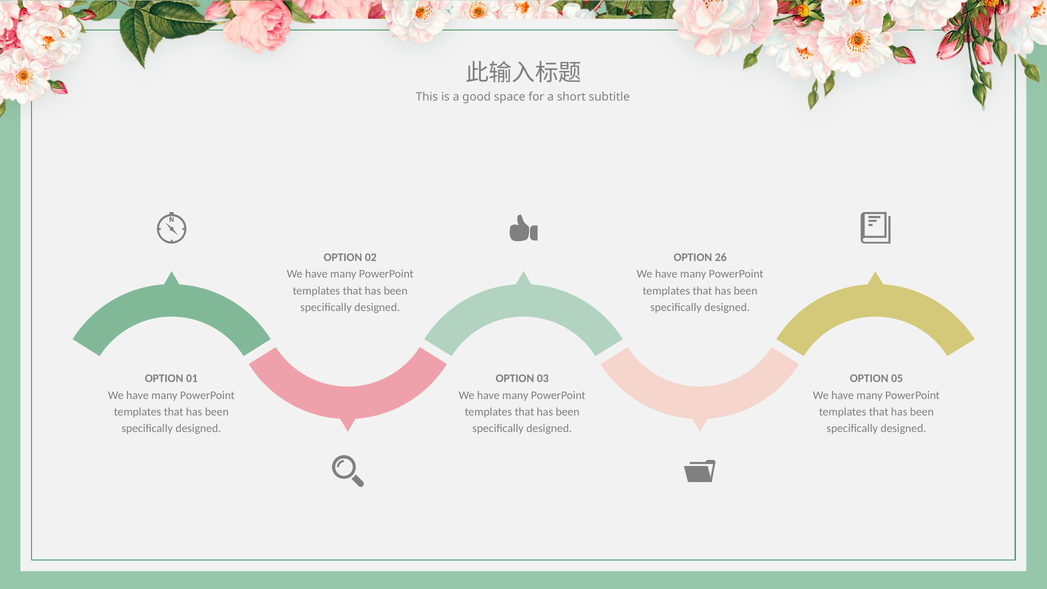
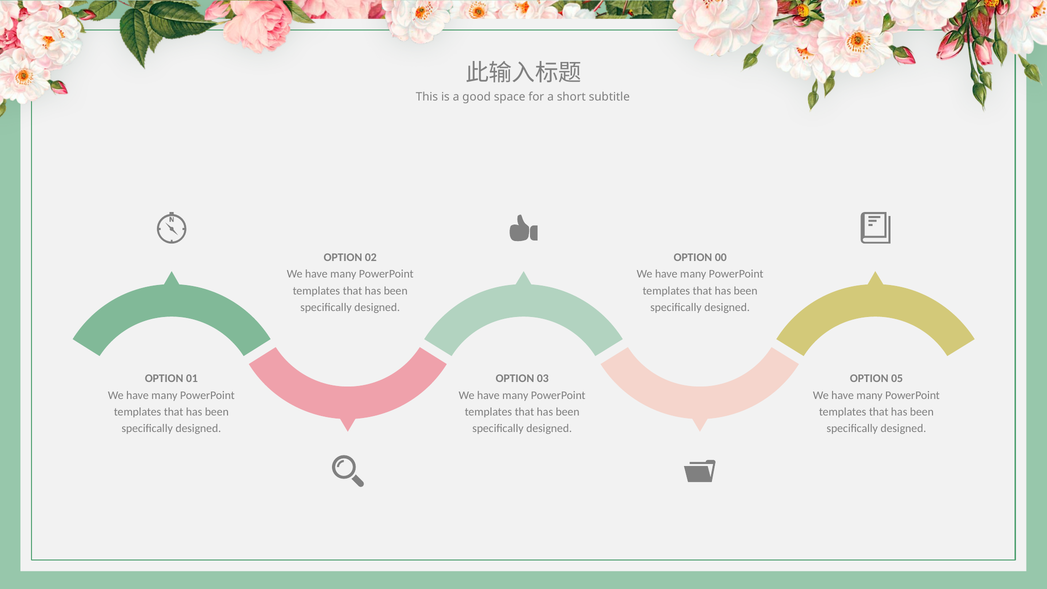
26: 26 -> 00
